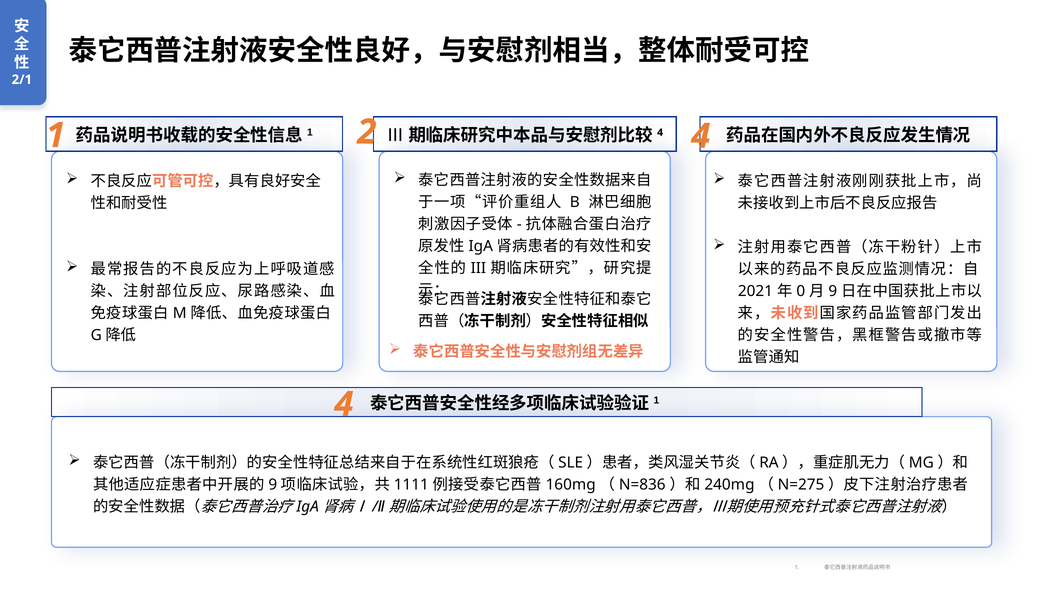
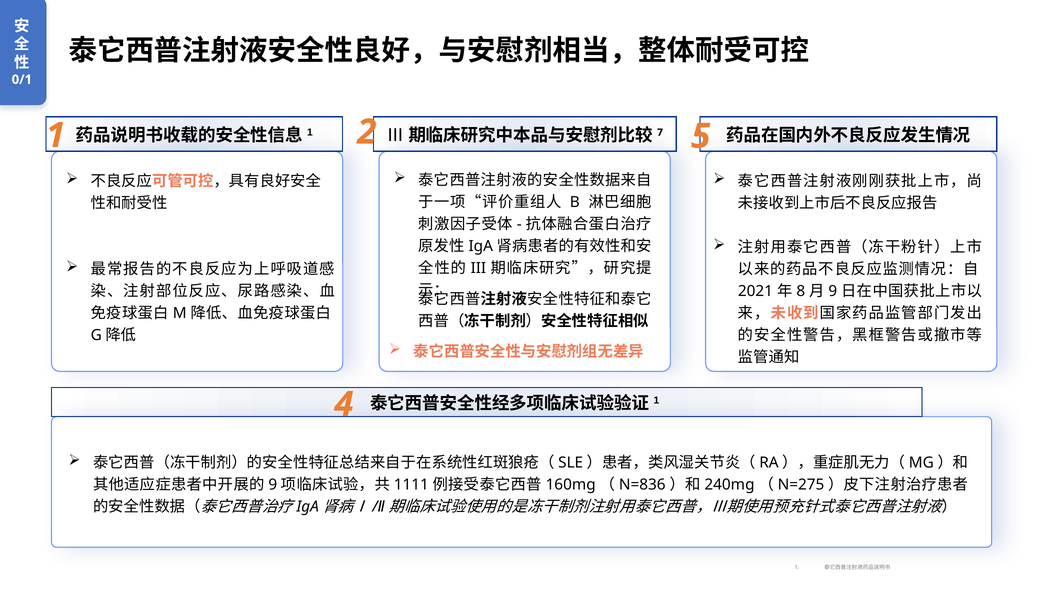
2/1: 2/1 -> 0/1
4 at (660, 133): 4 -> 7
2 4: 4 -> 5
0: 0 -> 8
